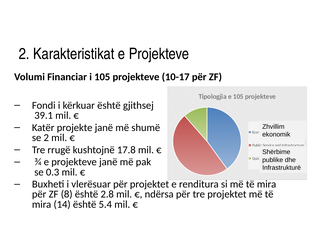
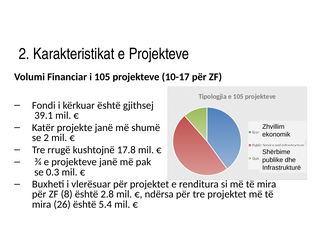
14: 14 -> 26
